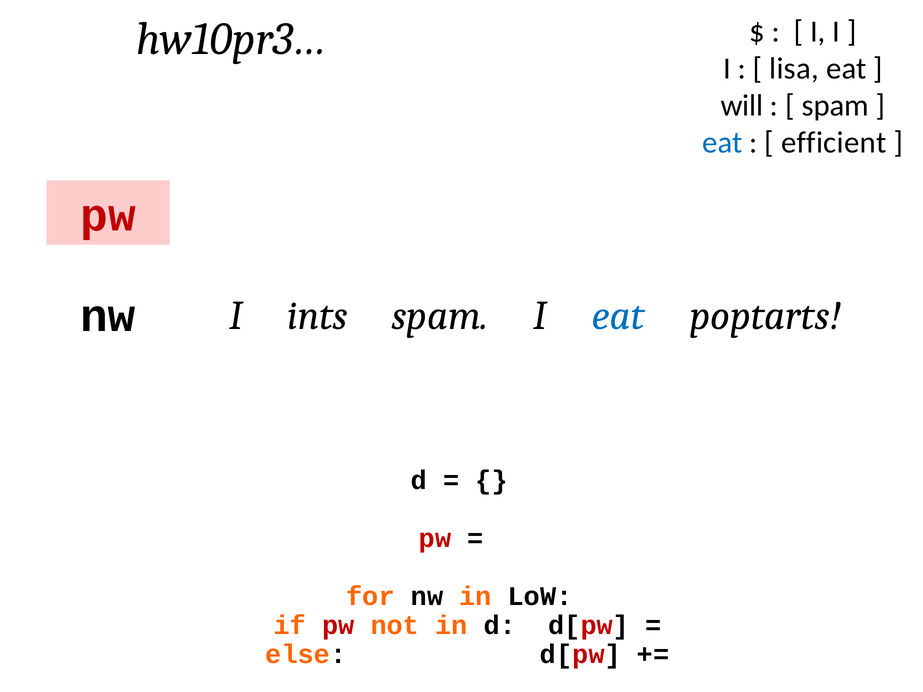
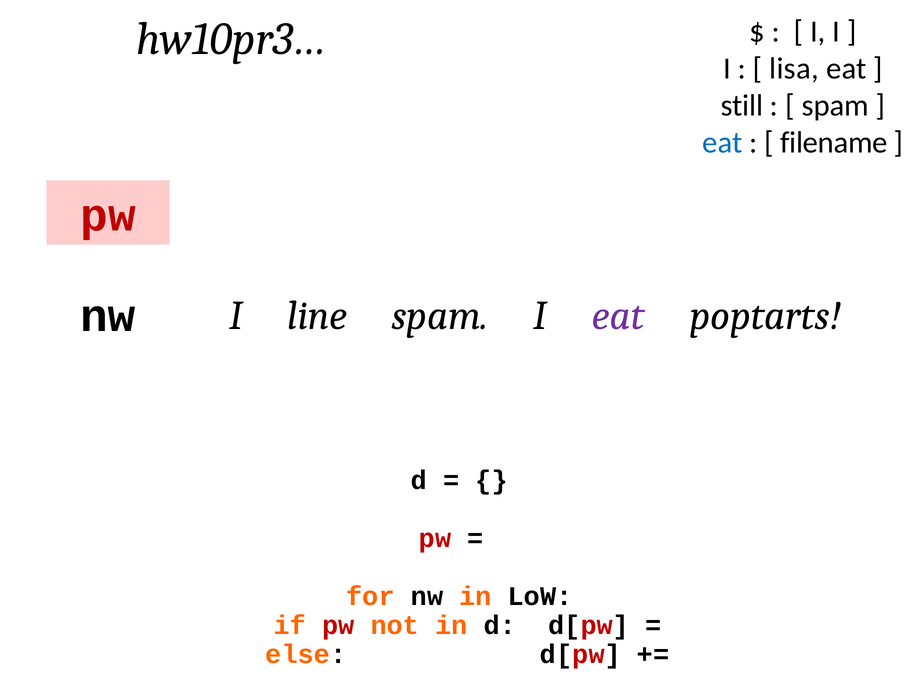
will: will -> still
efficient: efficient -> filename
ints: ints -> line
eat at (618, 316) colour: blue -> purple
